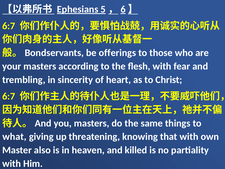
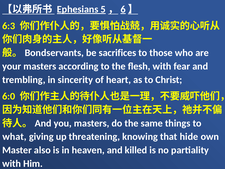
6:7 at (9, 26): 6:7 -> 6:3
offerings: offerings -> sacrifices
6:7 at (9, 96): 6:7 -> 6:0
that with: with -> hide
